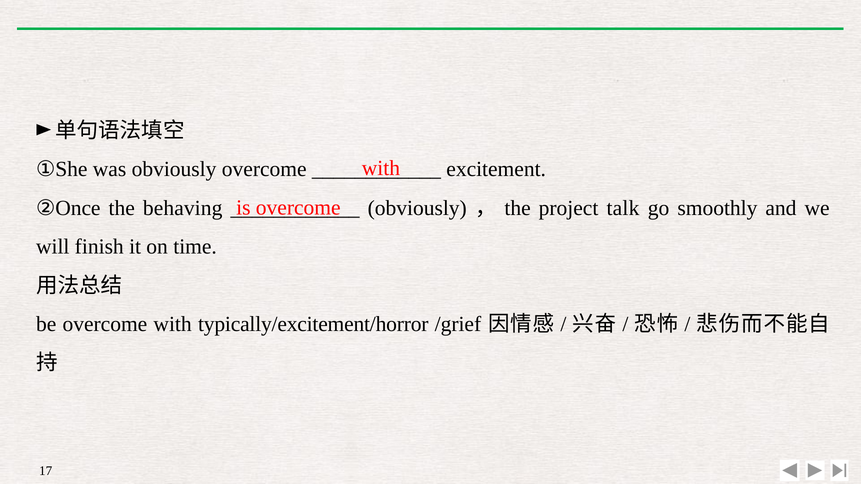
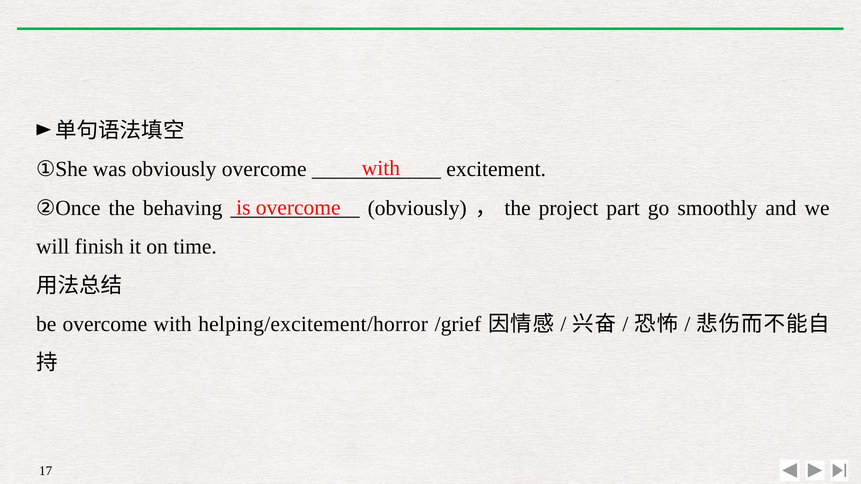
talk: talk -> part
typically/excitement/horror: typically/excitement/horror -> helping/excitement/horror
